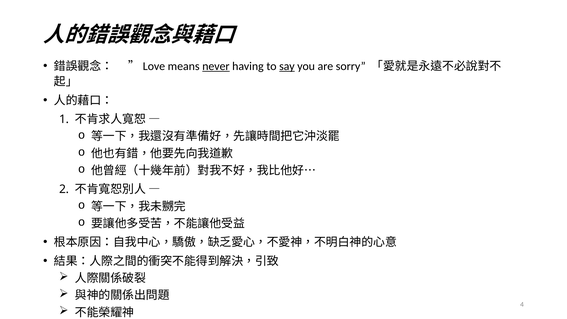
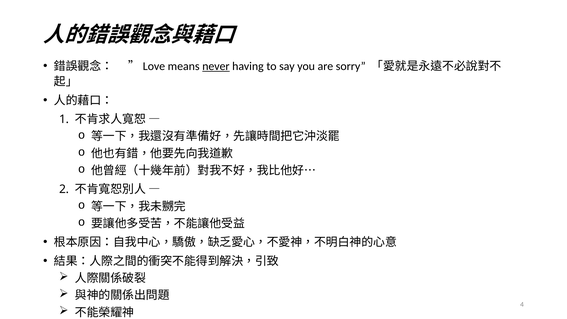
say underline: present -> none
